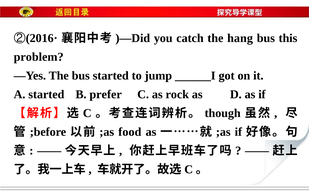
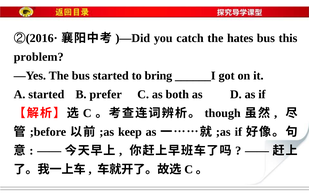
hang: hang -> hates
jump: jump -> bring
rock: rock -> both
food: food -> keep
